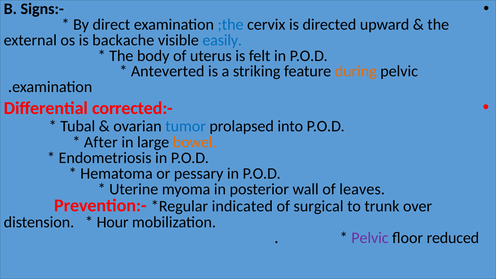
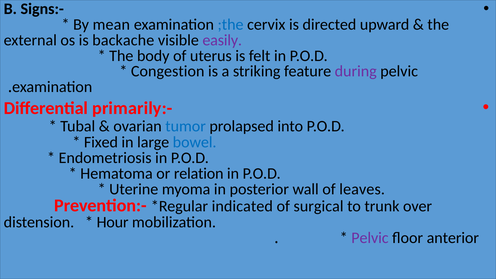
direct: direct -> mean
easily colour: blue -> purple
Anteverted: Anteverted -> Congestion
during colour: orange -> purple
corrected:-: corrected:- -> primarily:-
After: After -> Fixed
bowel colour: orange -> blue
pessary: pessary -> relation
reduced: reduced -> anterior
